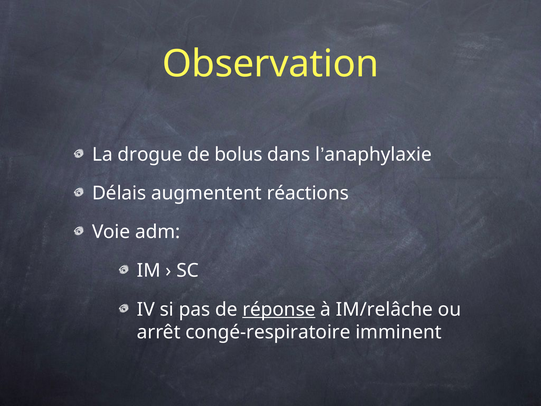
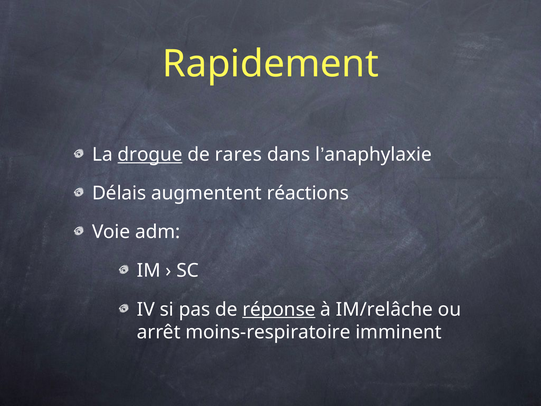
Observation: Observation -> Rapidement
drogue underline: none -> present
bolus: bolus -> rares
congé-respiratoire: congé-respiratoire -> moins-respiratoire
